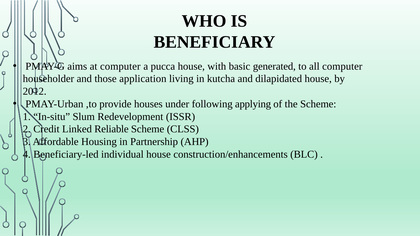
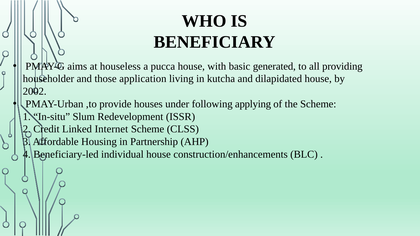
at computer: computer -> houseless
all computer: computer -> providing
2012: 2012 -> 2002
Reliable: Reliable -> Internet
